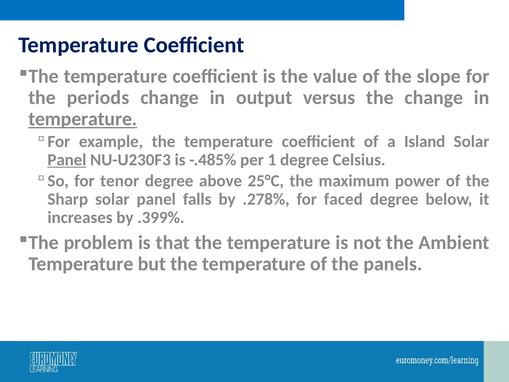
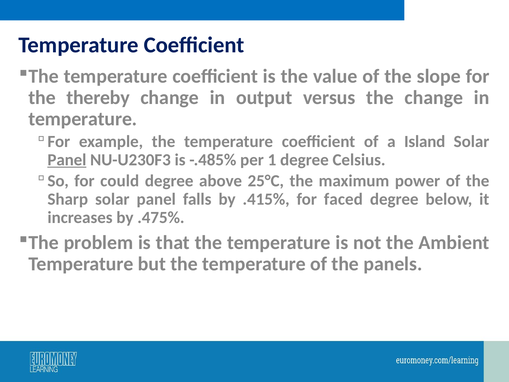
periods: periods -> thereby
temperature at (83, 119) underline: present -> none
tenor: tenor -> could
.278%: .278% -> .415%
.399%: .399% -> .475%
